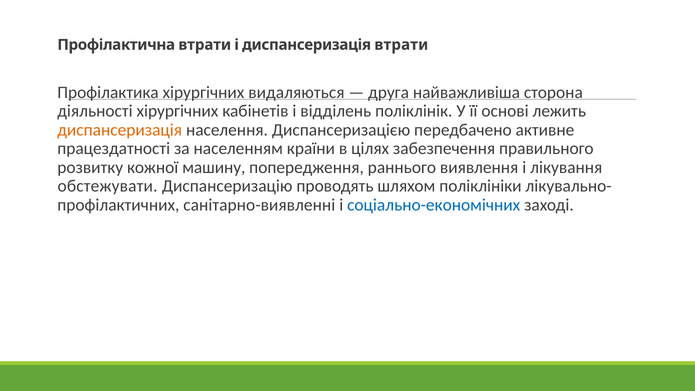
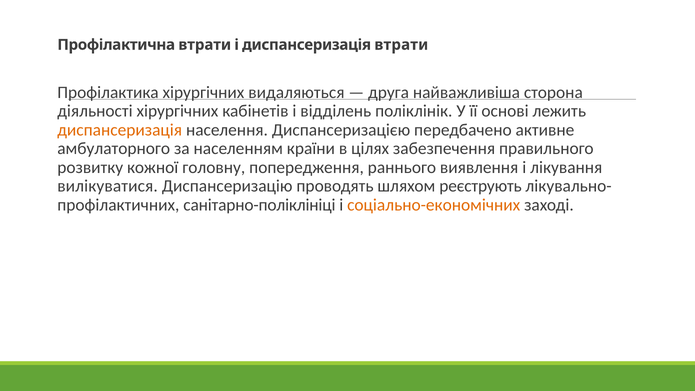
працездатності: працездатності -> амбулаторного
машину: машину -> головну
обстежувати: обстежувати -> вилікуватися
поліклініки: поліклініки -> реєструють
санітарно-виявленні: санітарно-виявленні -> санітарно-поліклініці
соціально-економічних colour: blue -> orange
